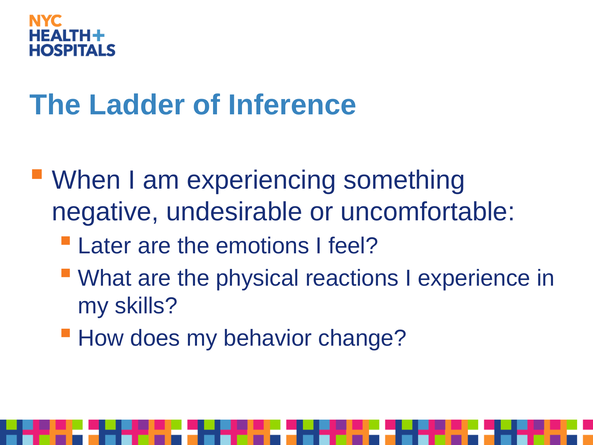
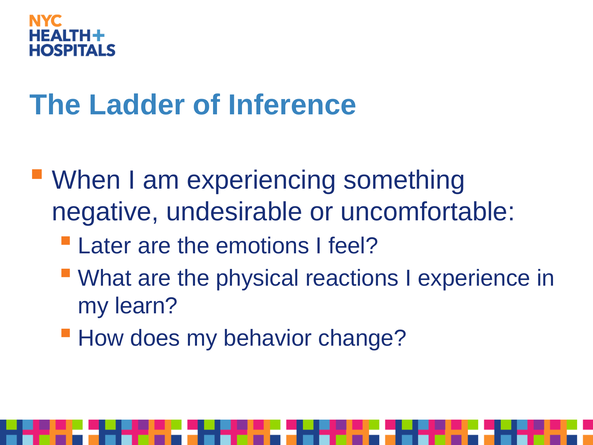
skills: skills -> learn
